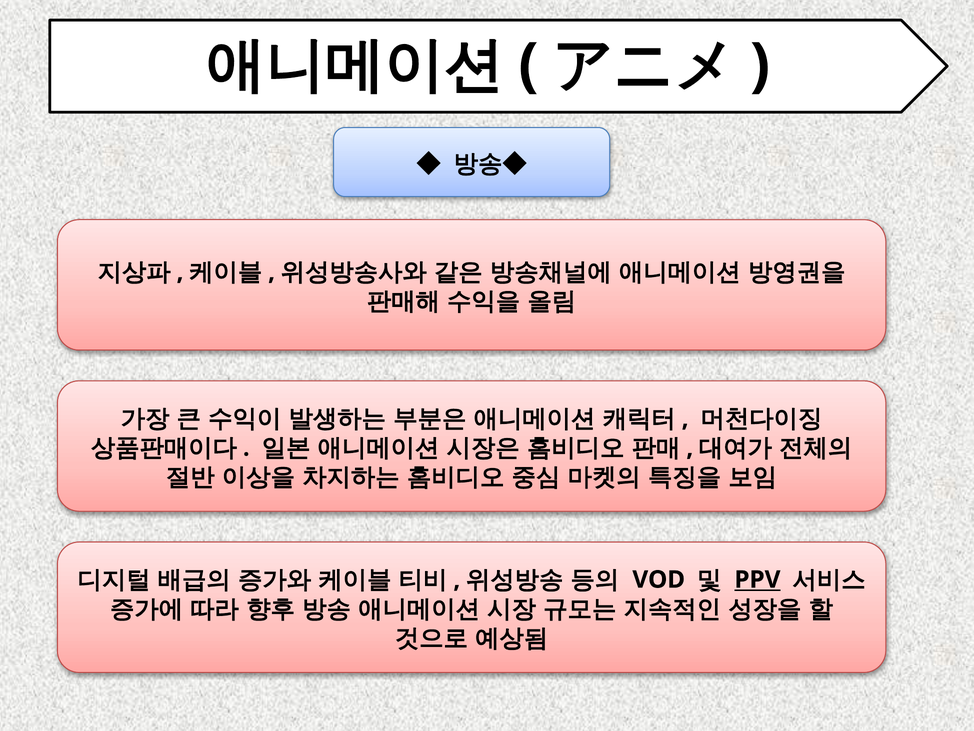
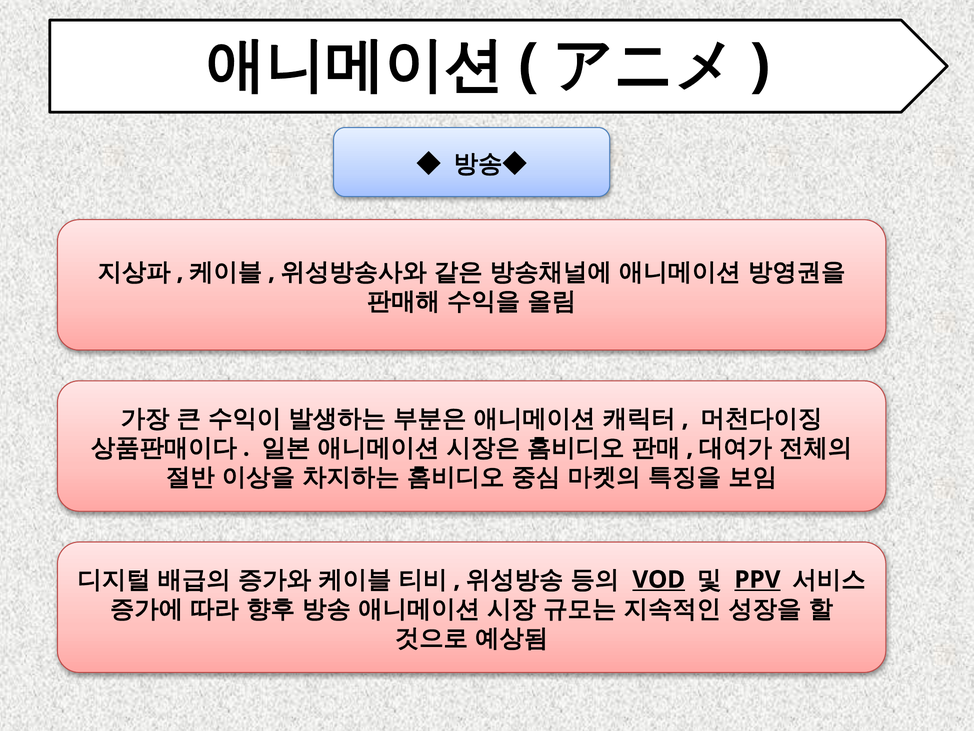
VOD underline: none -> present
